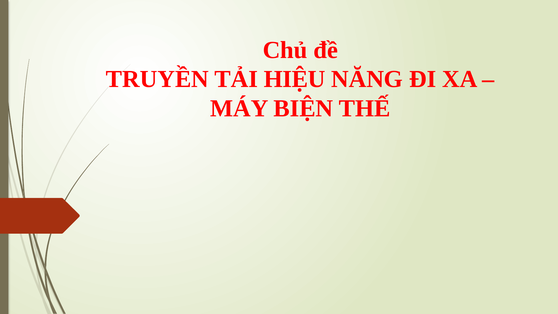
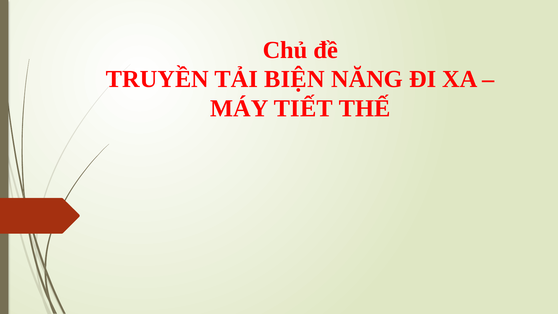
HIỆU: HIỆU -> BIỆN
BIỆN: BIỆN -> TIẾT
